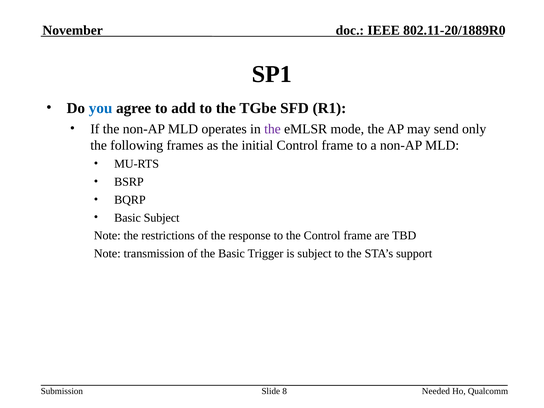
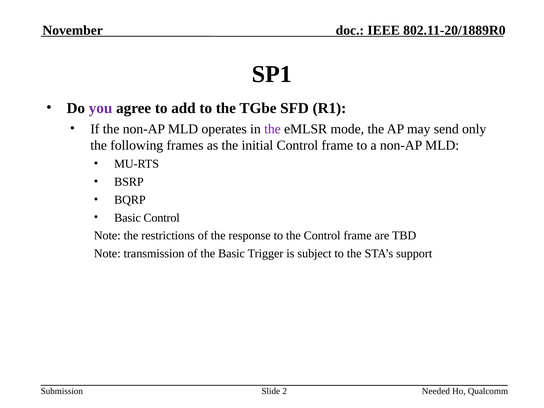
you colour: blue -> purple
Basic Subject: Subject -> Control
8: 8 -> 2
